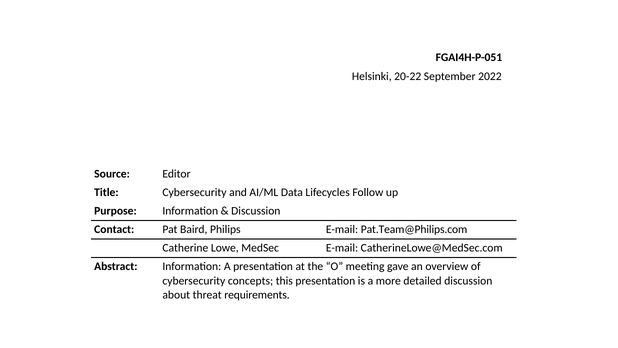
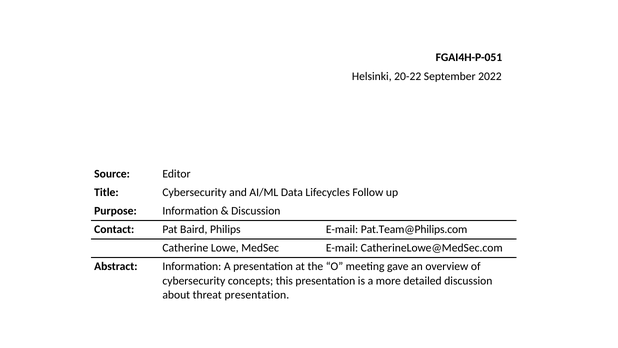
threat requirements: requirements -> presentation
